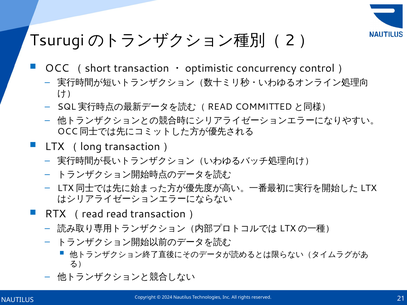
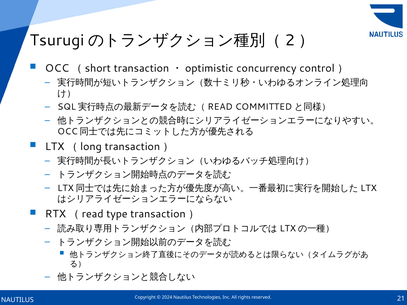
read: read -> type
